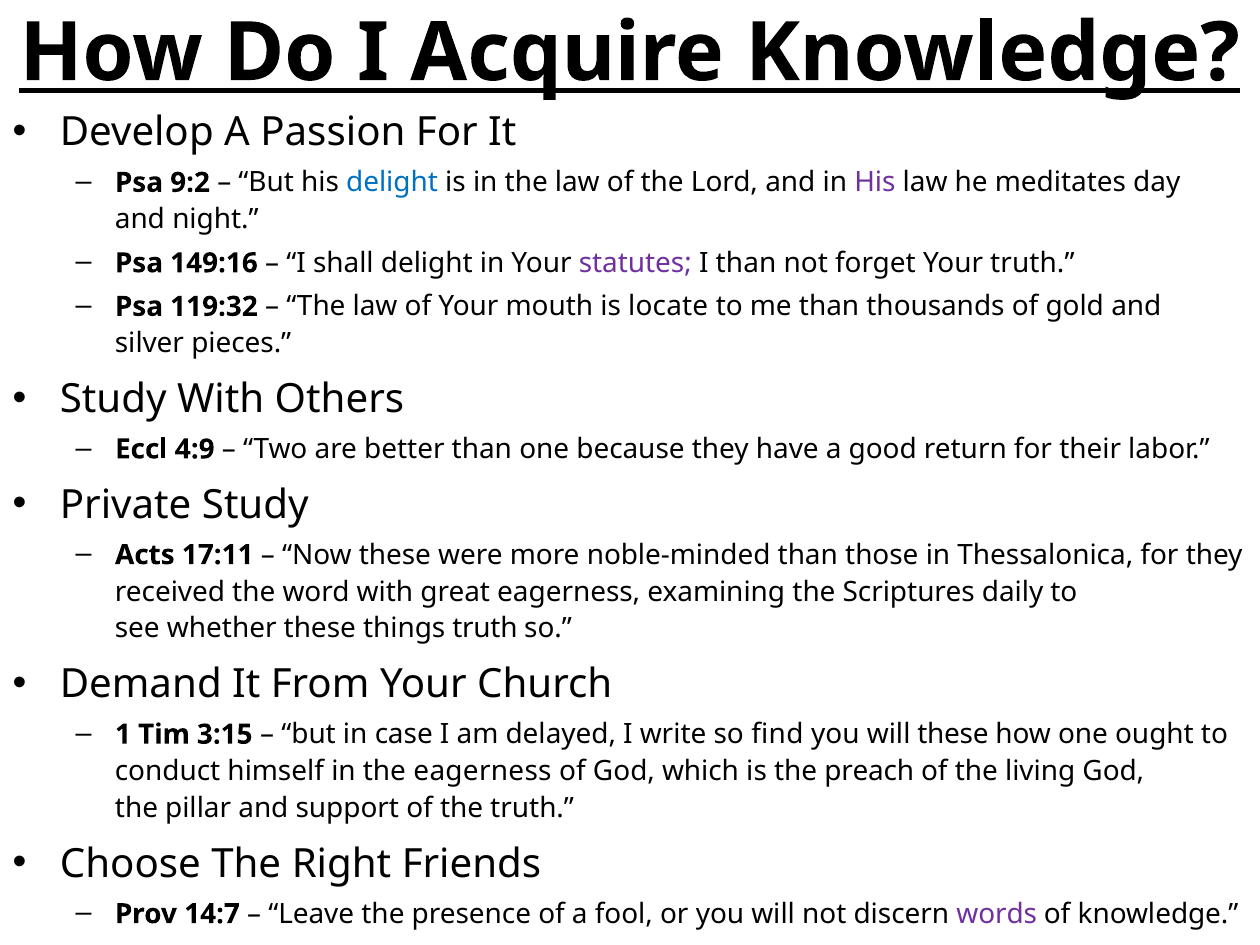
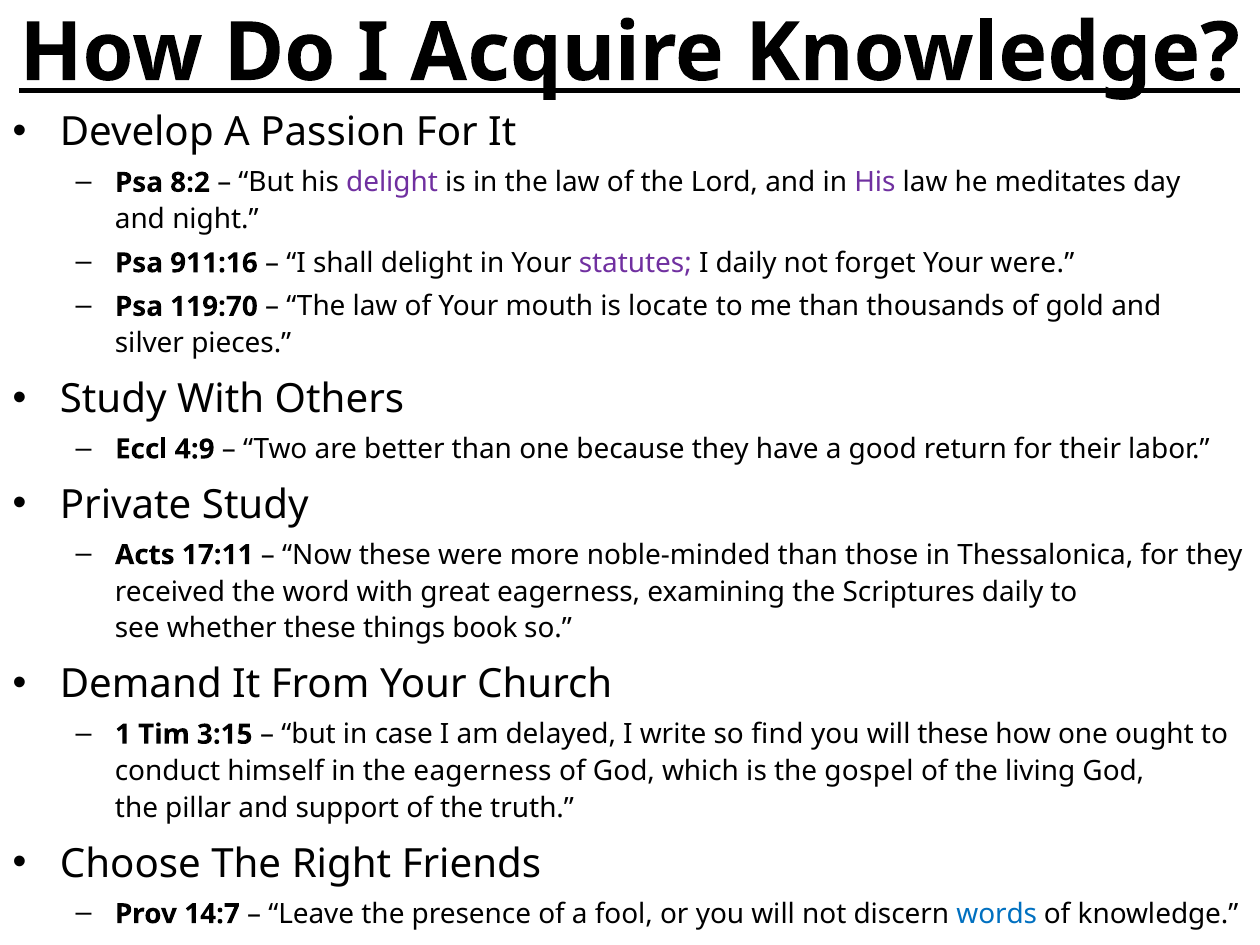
9:2: 9:2 -> 8:2
delight at (392, 183) colour: blue -> purple
149:16: 149:16 -> 911:16
I than: than -> daily
Your truth: truth -> were
119:32: 119:32 -> 119:70
things truth: truth -> book
preach: preach -> gospel
words colour: purple -> blue
